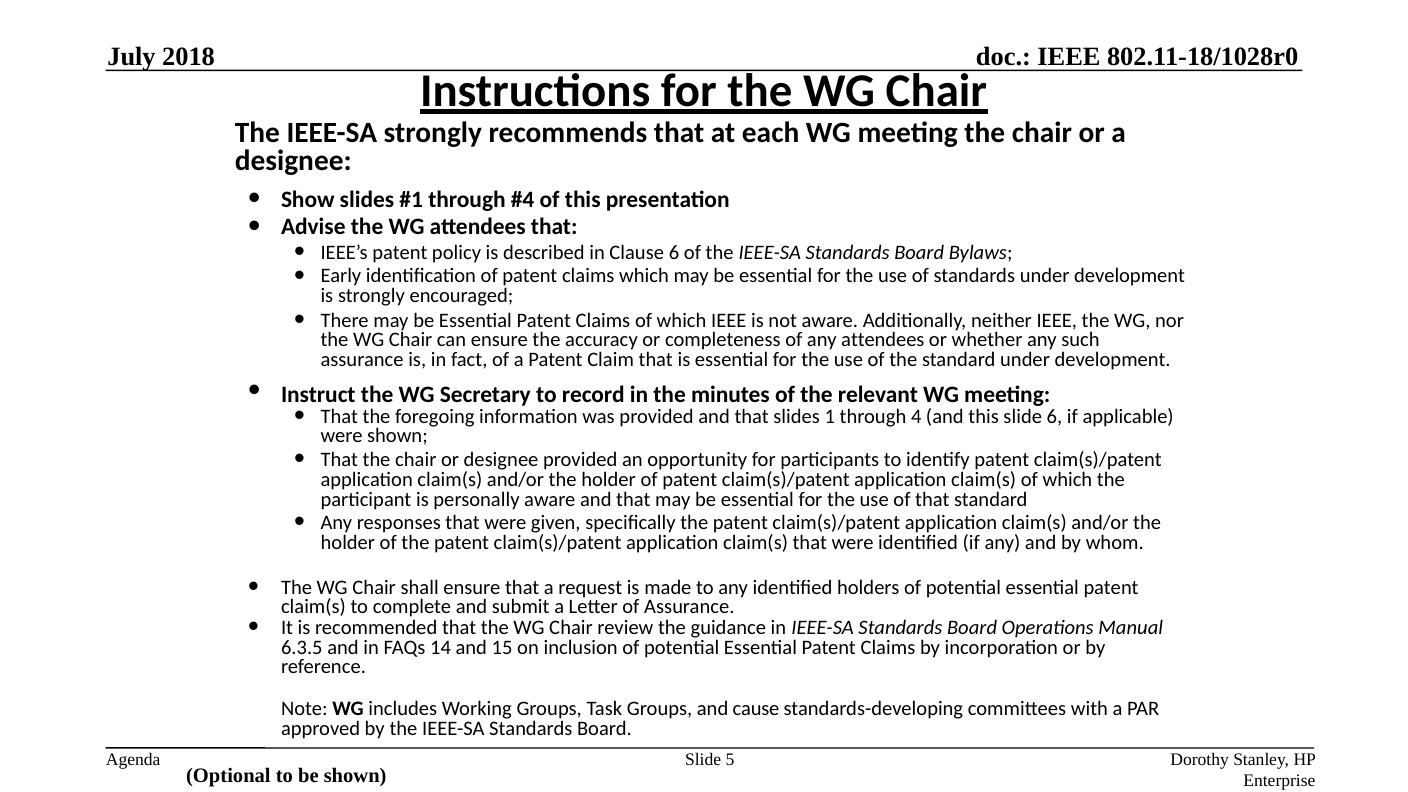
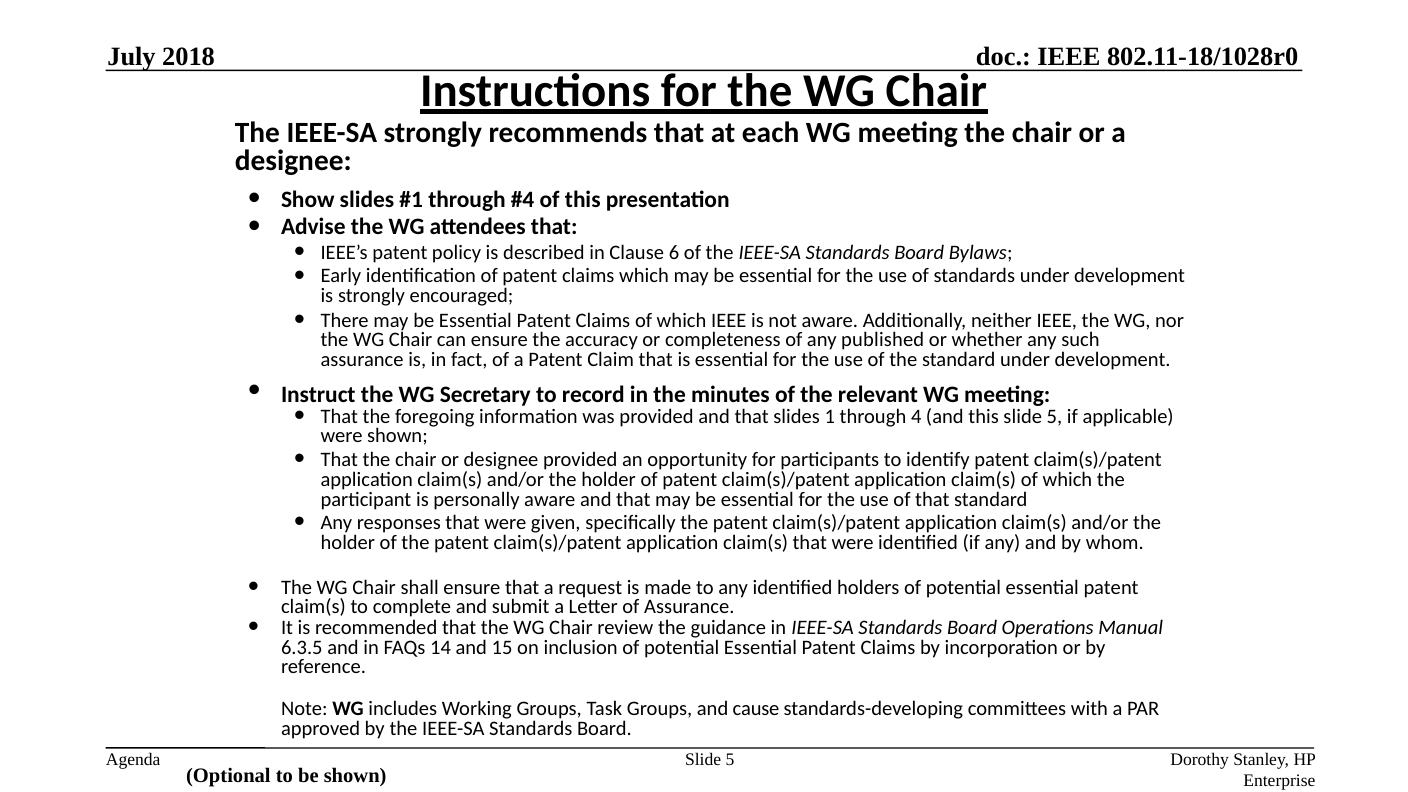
any attendees: attendees -> published
this slide 6: 6 -> 5
